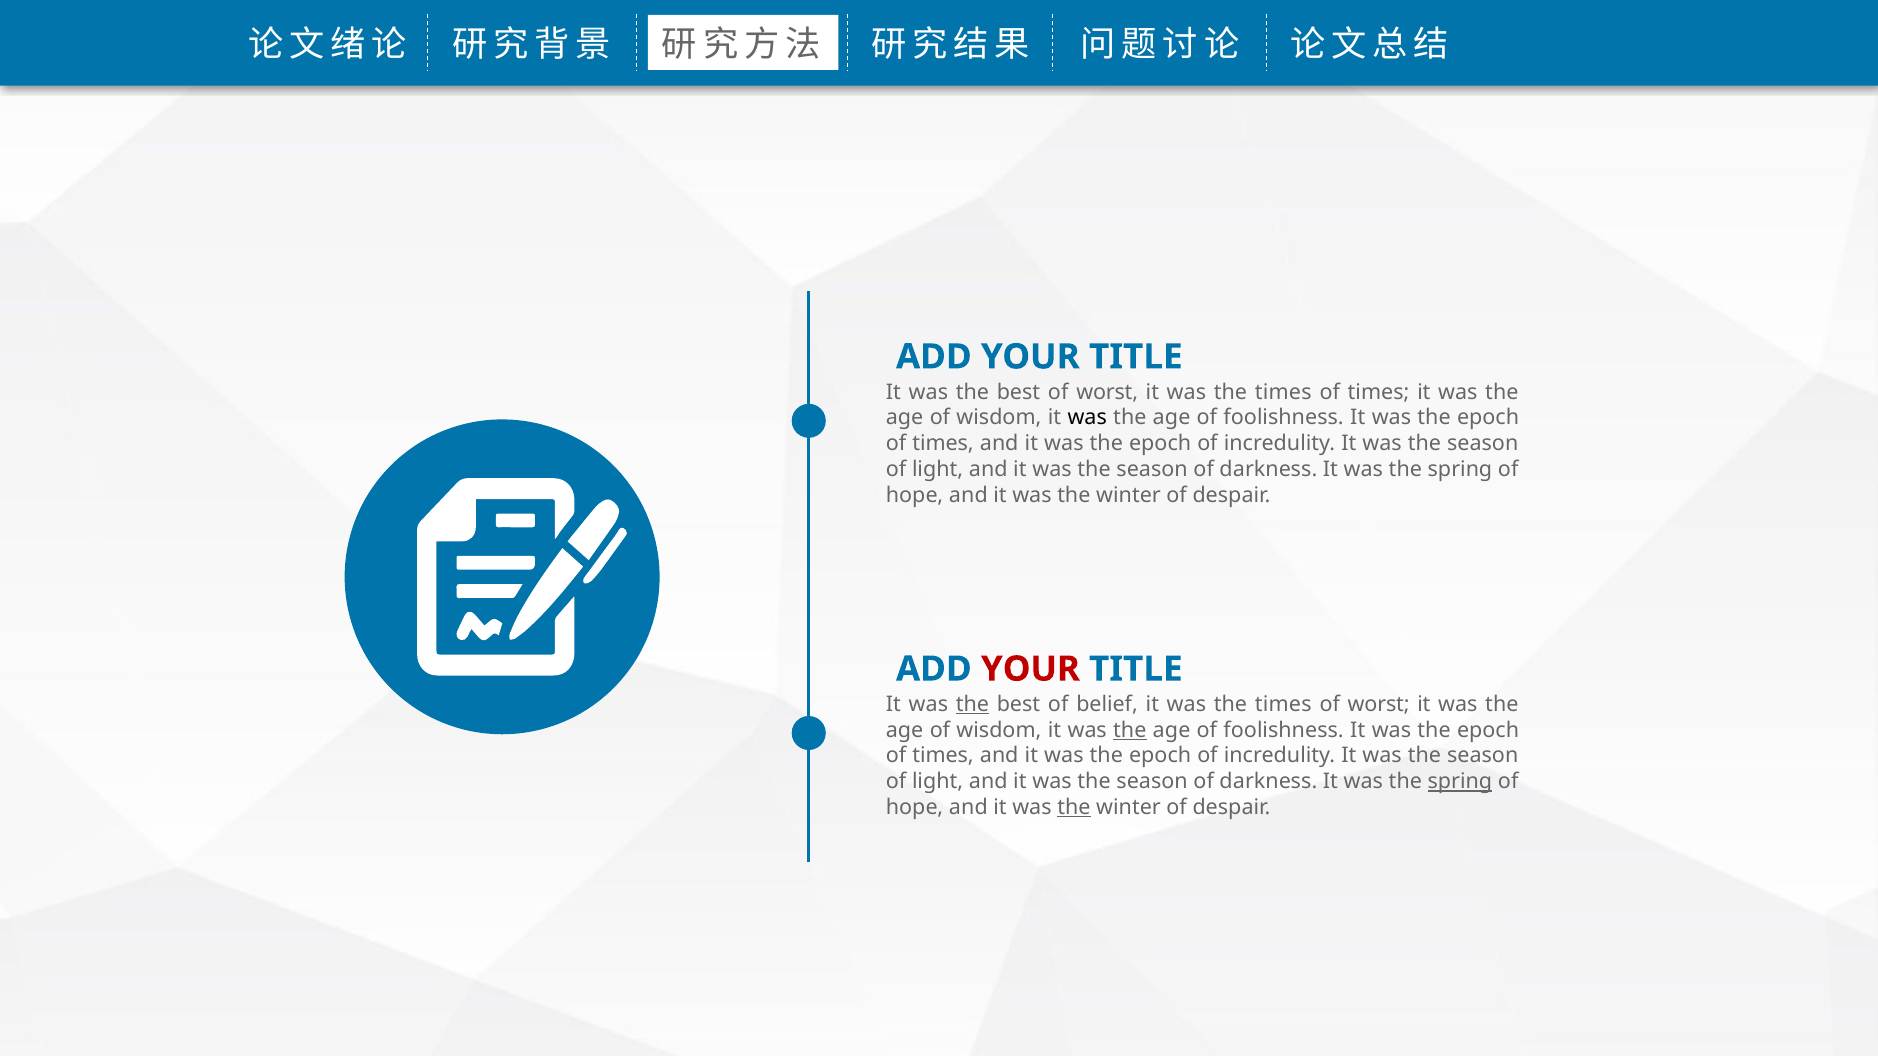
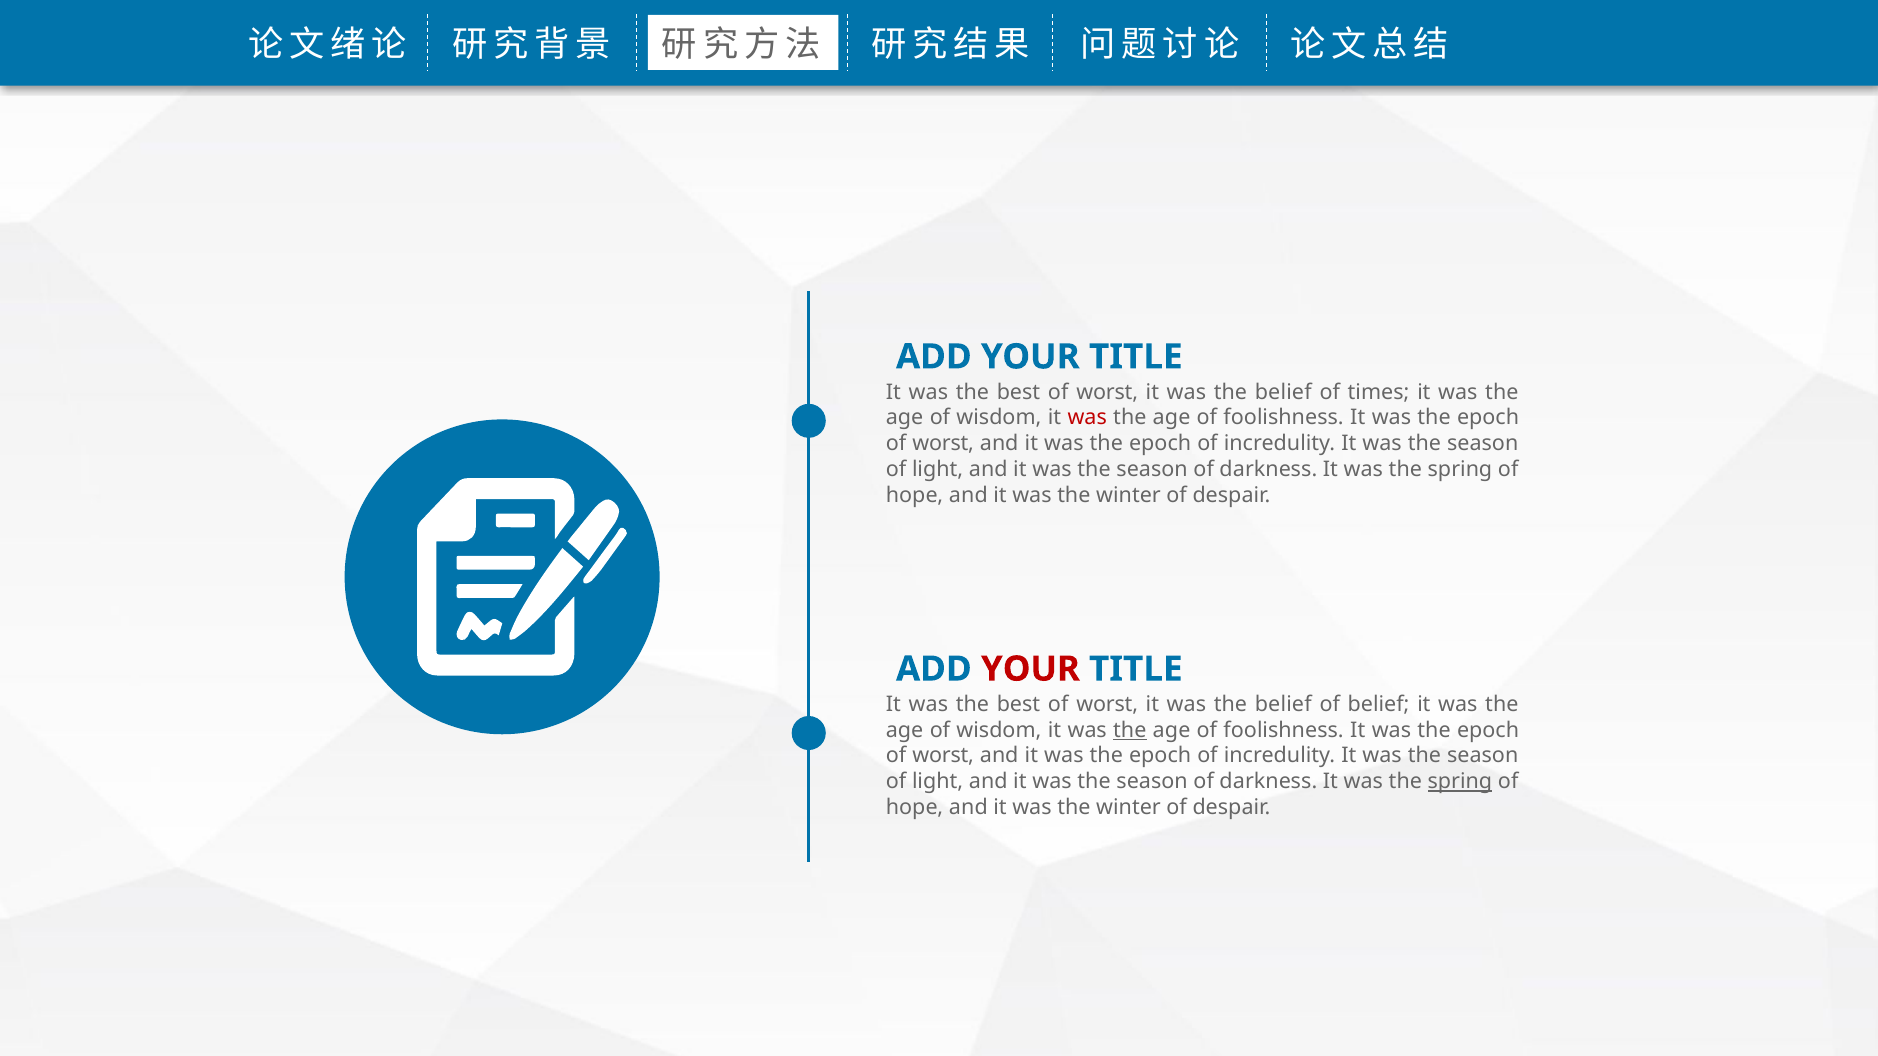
times at (1283, 392): times -> belief
was at (1087, 418) colour: black -> red
times at (943, 444): times -> worst
the at (972, 704) underline: present -> none
belief at (1107, 704): belief -> worst
times at (1283, 704): times -> belief
worst at (1379, 704): worst -> belief
times at (943, 756): times -> worst
the at (1074, 808) underline: present -> none
